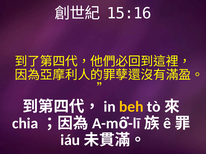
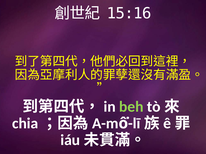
beh colour: yellow -> light green
